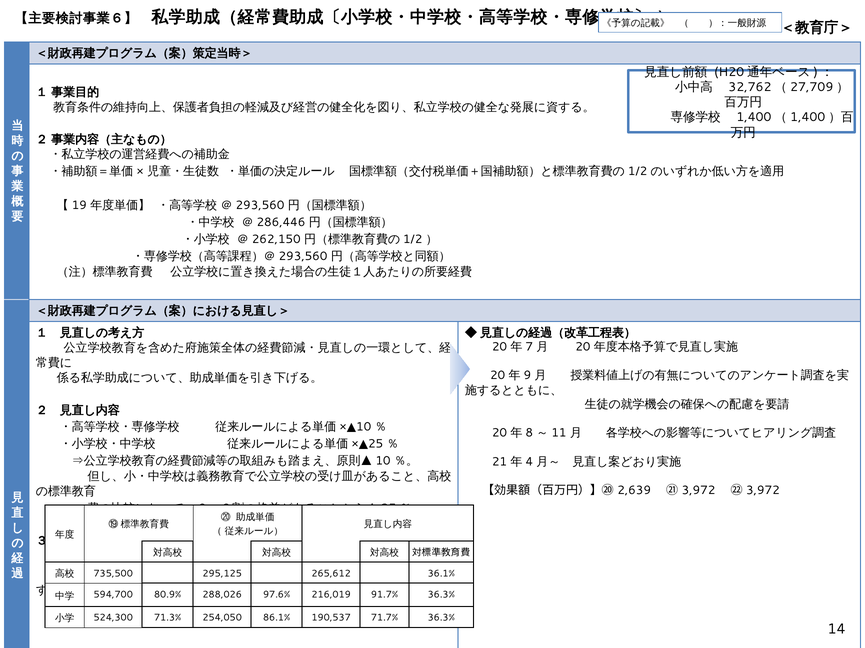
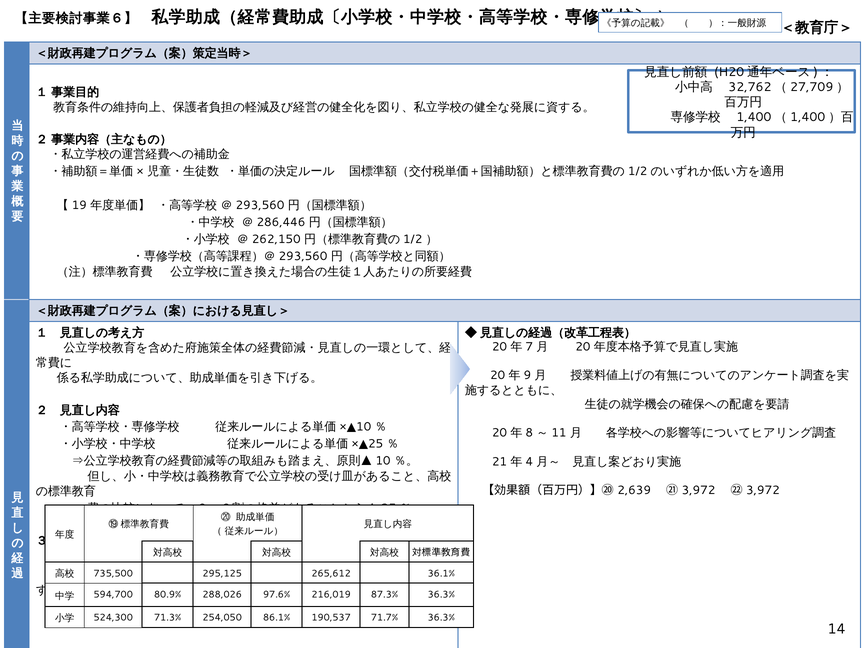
91.7%: 91.7% -> 87.3%
